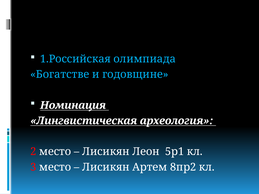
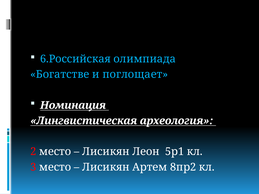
1.Российская: 1.Российская -> 6.Российская
годовщине: годовщине -> поглощает
